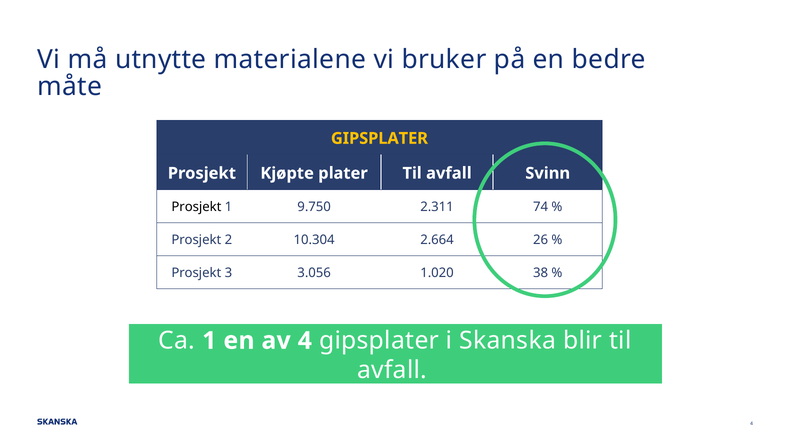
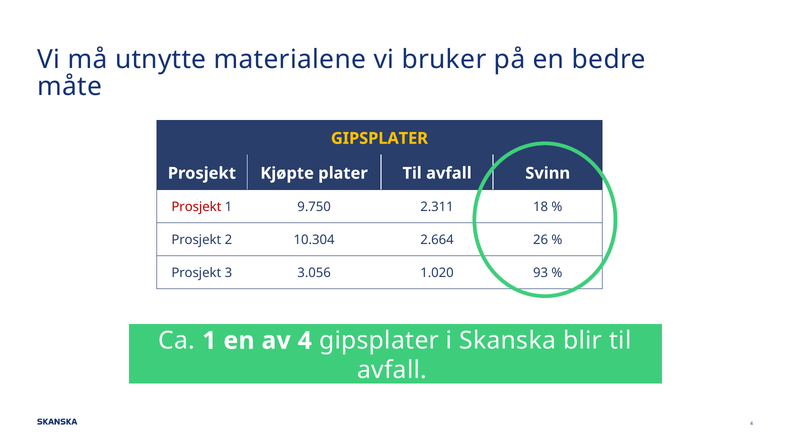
Prosjekt at (196, 207) colour: black -> red
74: 74 -> 18
38: 38 -> 93
